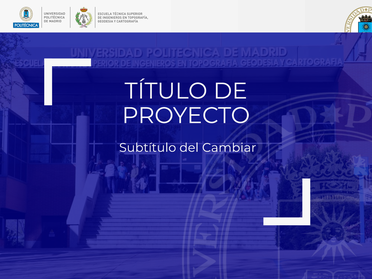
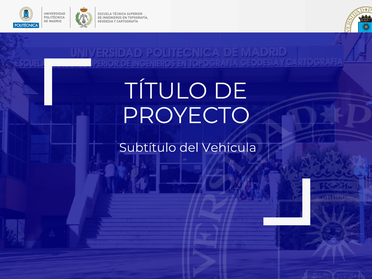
Cambiar: Cambiar -> Vehicula
